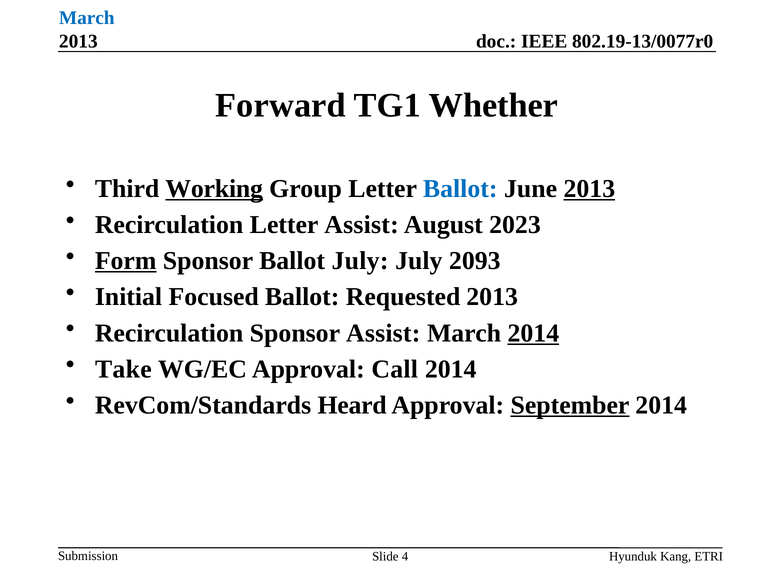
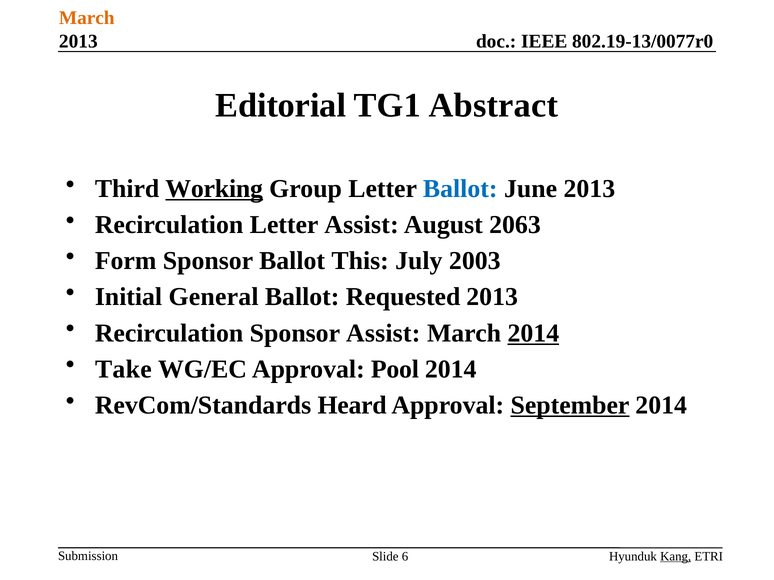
March at (87, 18) colour: blue -> orange
Forward: Forward -> Editorial
Whether: Whether -> Abstract
2013 at (589, 189) underline: present -> none
2023: 2023 -> 2063
Form underline: present -> none
Ballot July: July -> This
2093: 2093 -> 2003
Focused: Focused -> General
Call: Call -> Pool
4: 4 -> 6
Kang underline: none -> present
